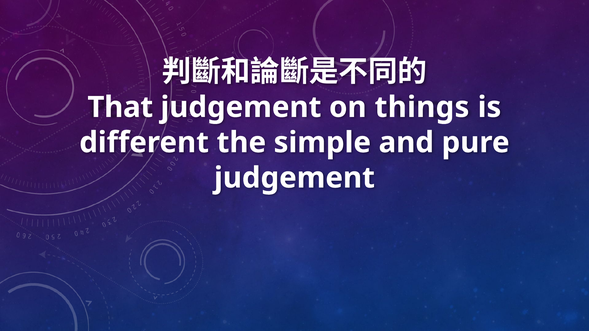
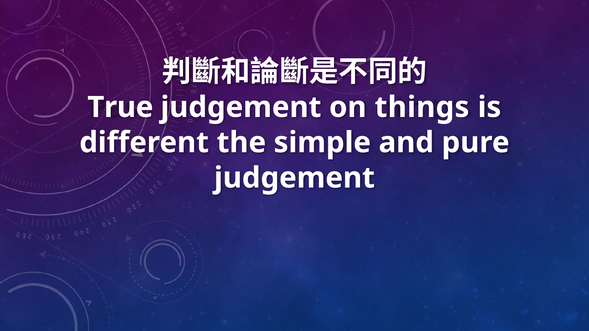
That: That -> True
